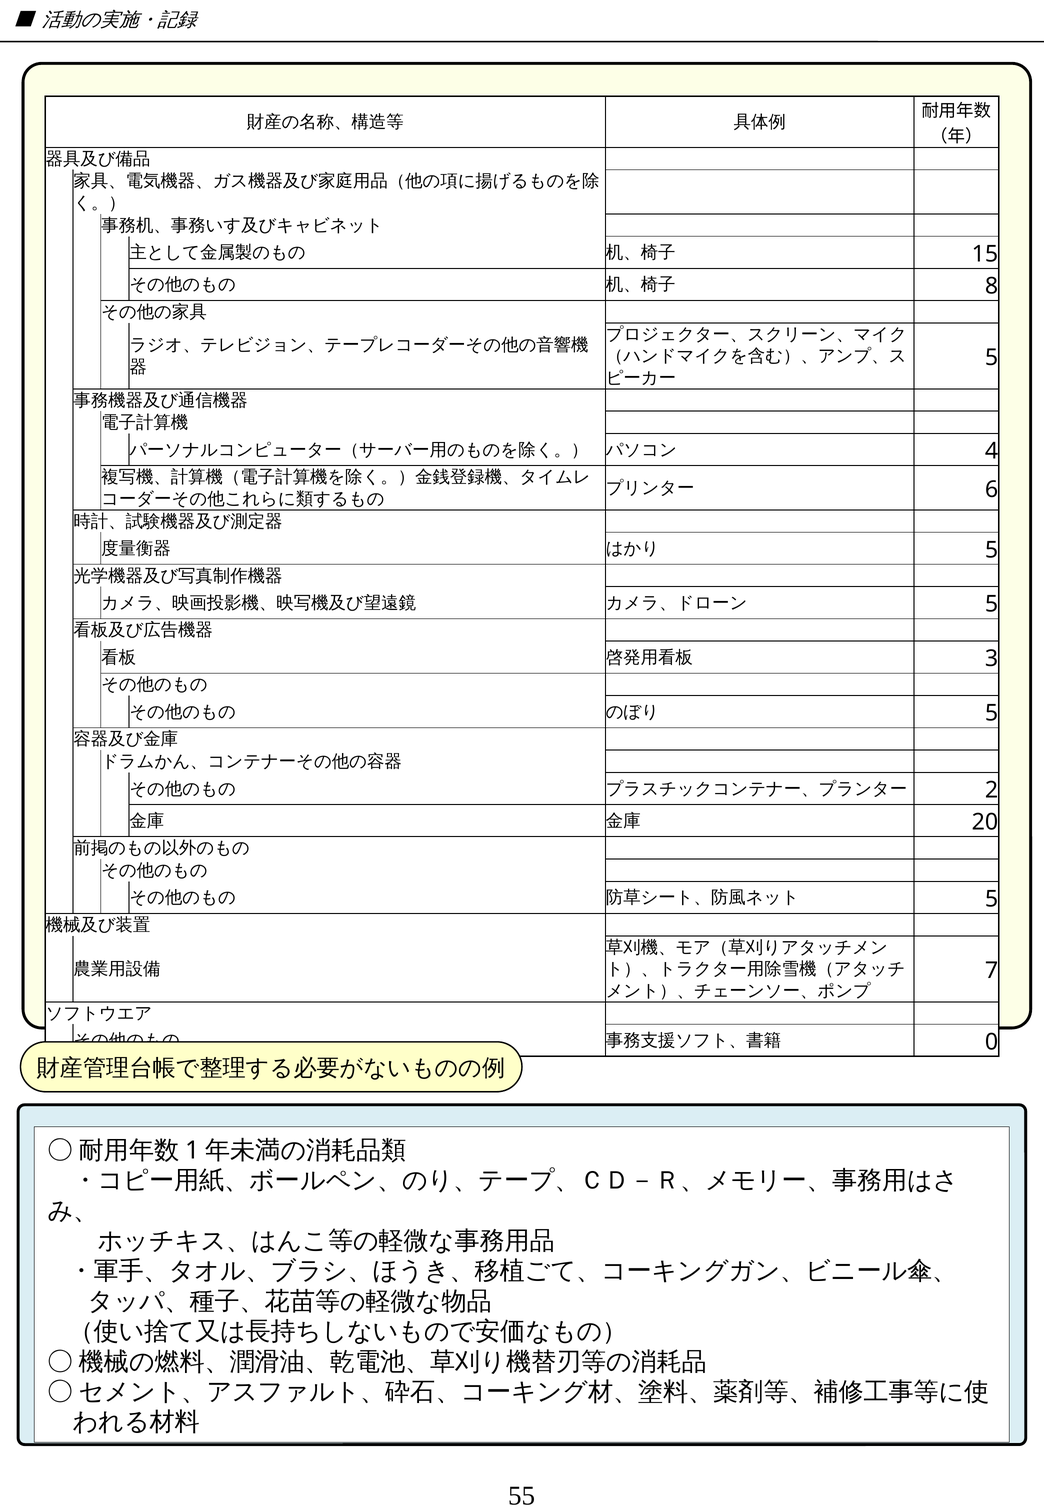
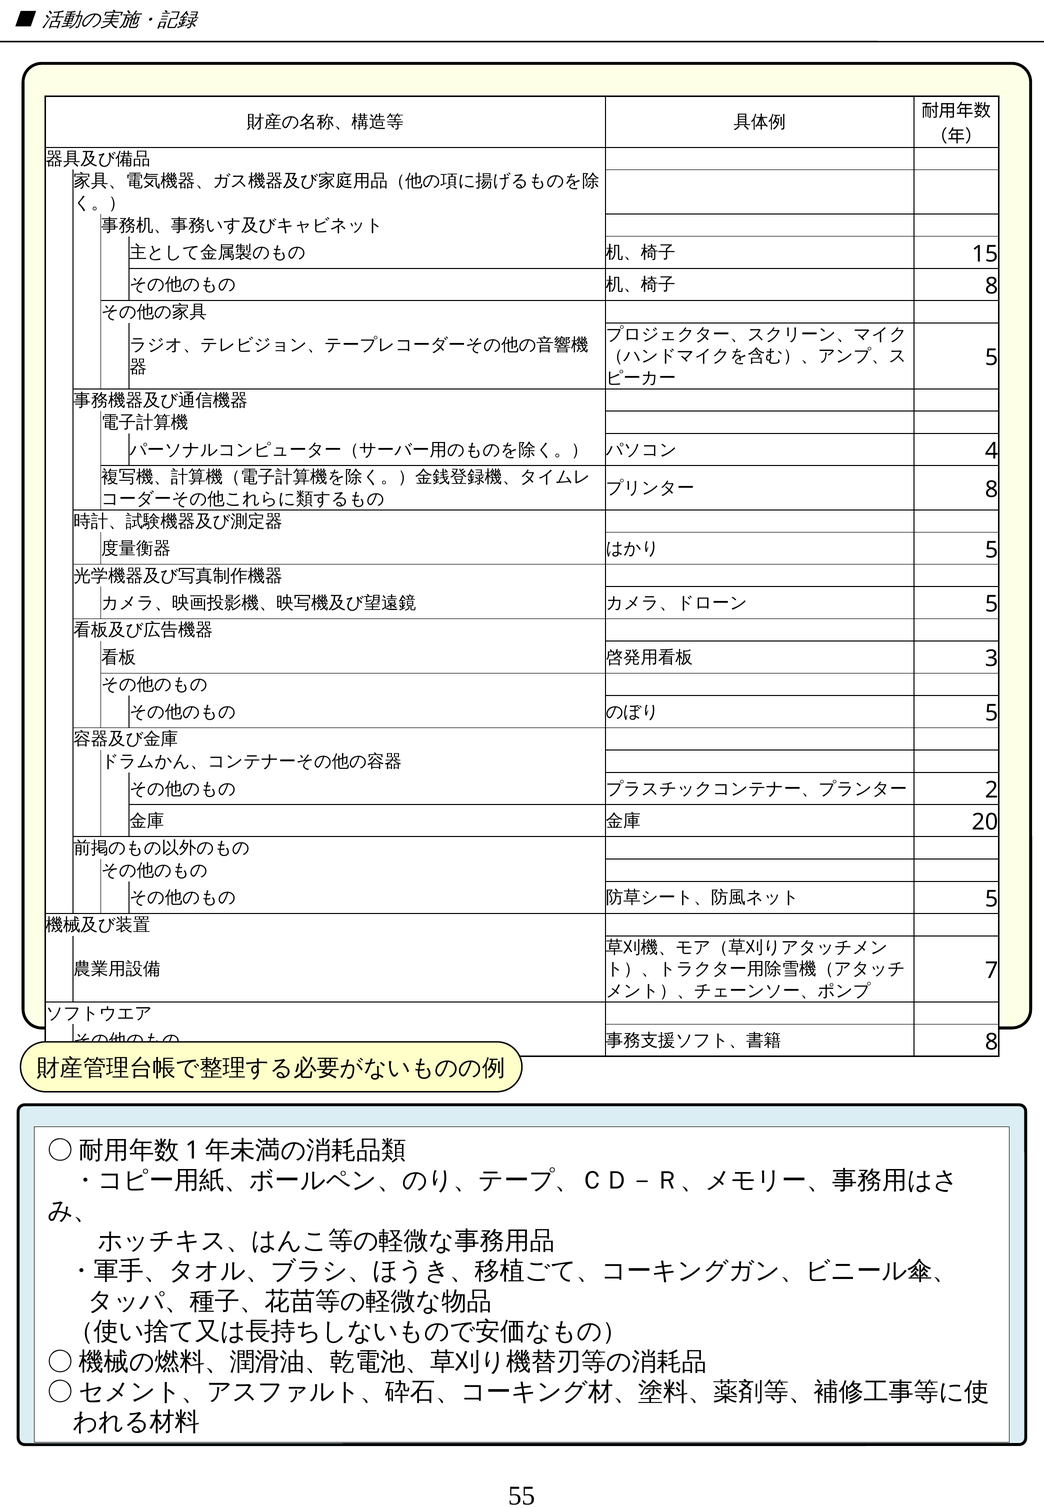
6 at (992, 489): 6 -> 8
0 at (992, 1042): 0 -> 8
